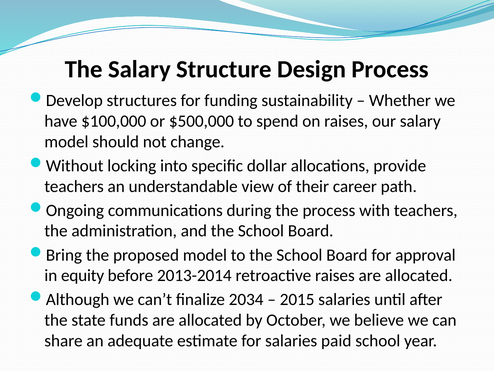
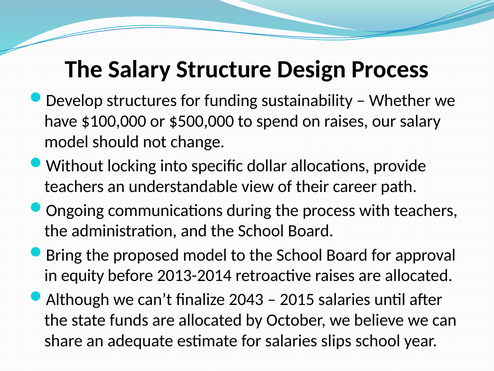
2034: 2034 -> 2043
paid: paid -> slips
